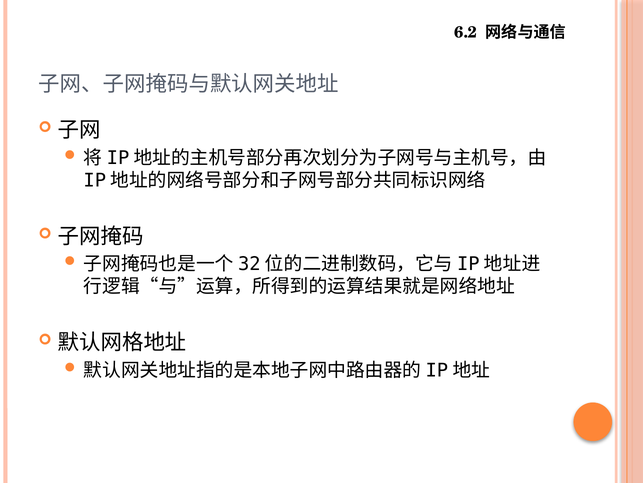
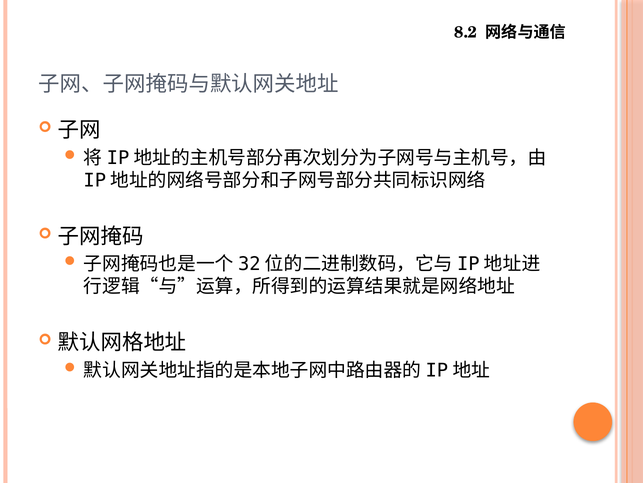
6.2: 6.2 -> 8.2
